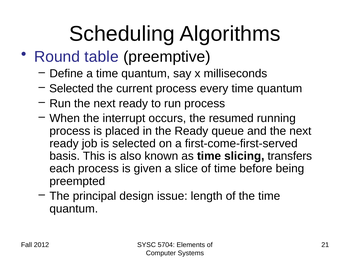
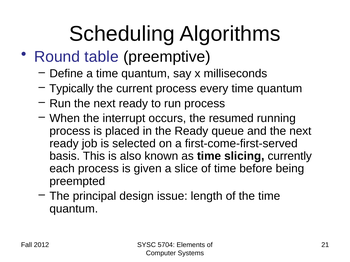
Selected at (72, 89): Selected -> Typically
transfers: transfers -> currently
